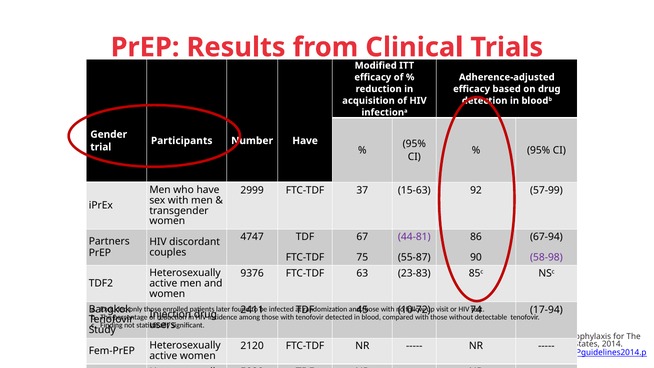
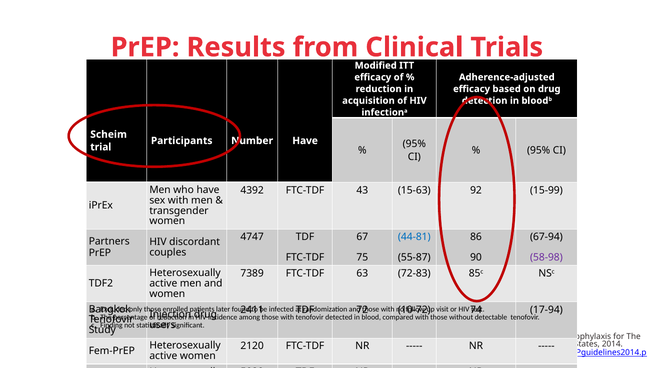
Gender: Gender -> Scheim
2999: 2999 -> 4392
37: 37 -> 43
57-99: 57-99 -> 15-99
44-81 colour: purple -> blue
9376: 9376 -> 7389
23-83: 23-83 -> 72-83
45: 45 -> 72
